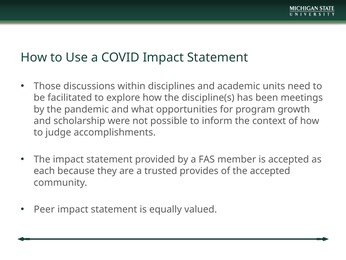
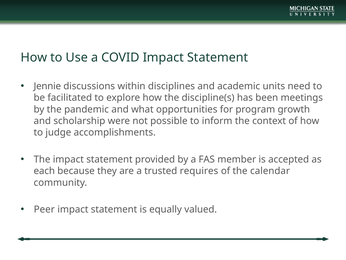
Those: Those -> Jennie
provides: provides -> requires
the accepted: accepted -> calendar
